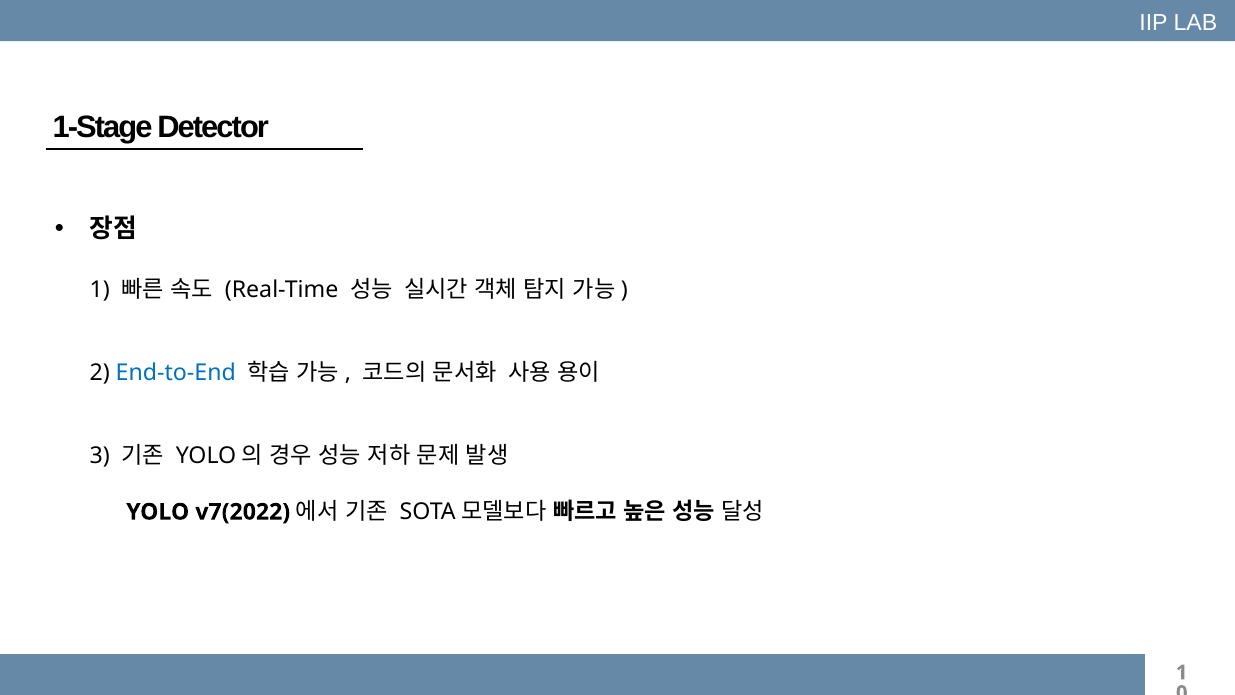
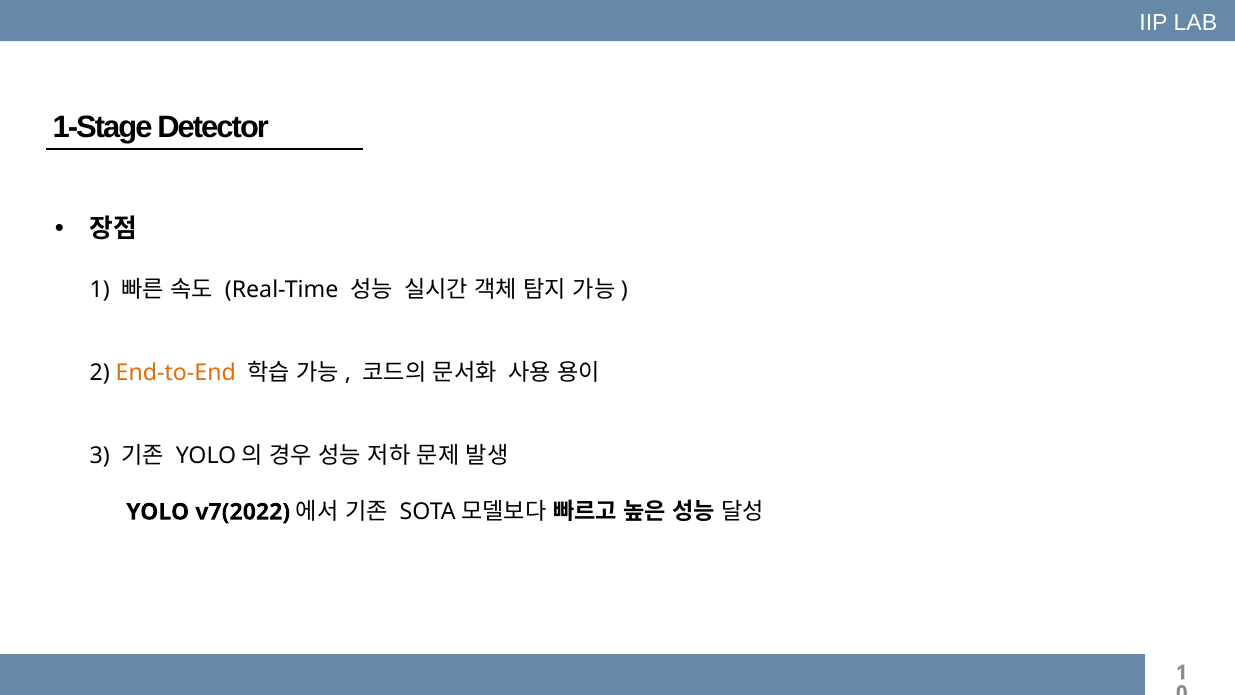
End-to-End colour: blue -> orange
